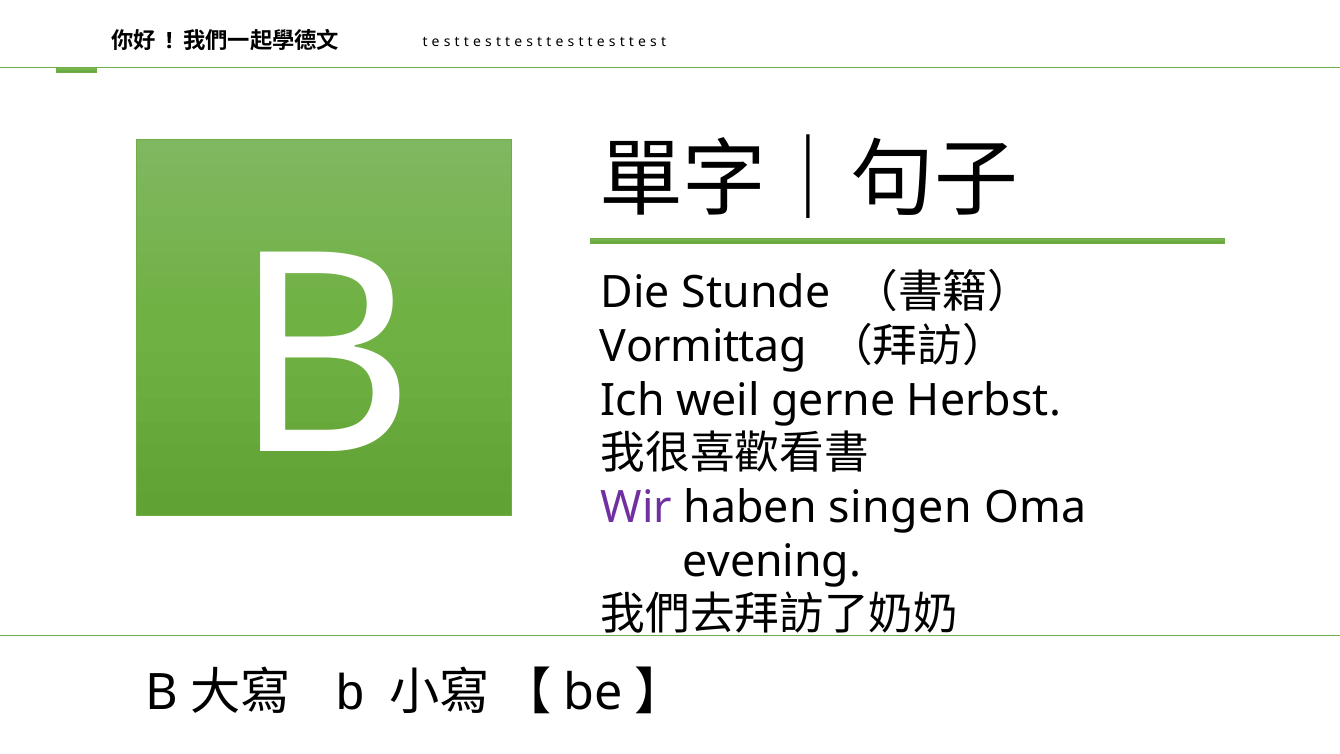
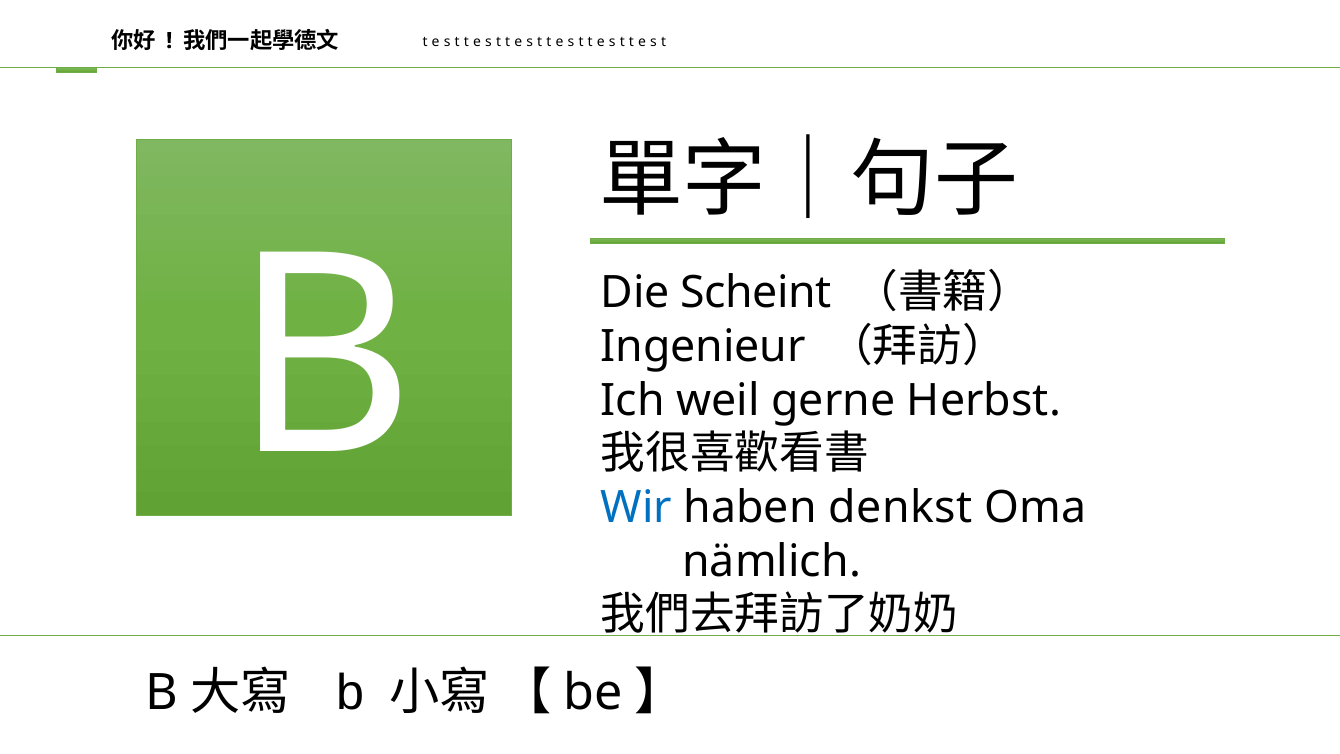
Stunde: Stunde -> Scheint
Vormittag: Vormittag -> Ingenieur
Wir colour: purple -> blue
singen: singen -> denkst
evening: evening -> nämlich
